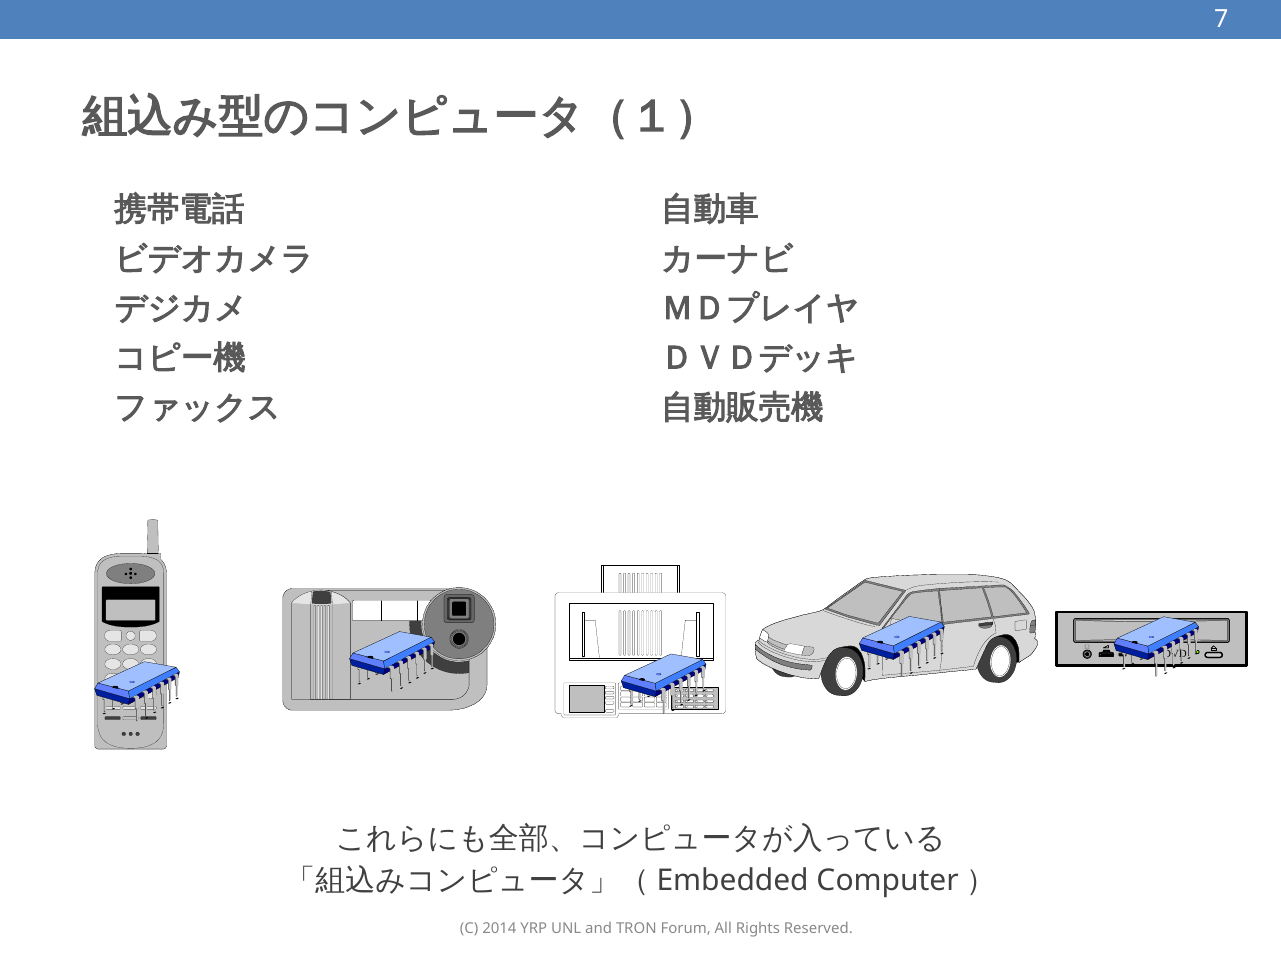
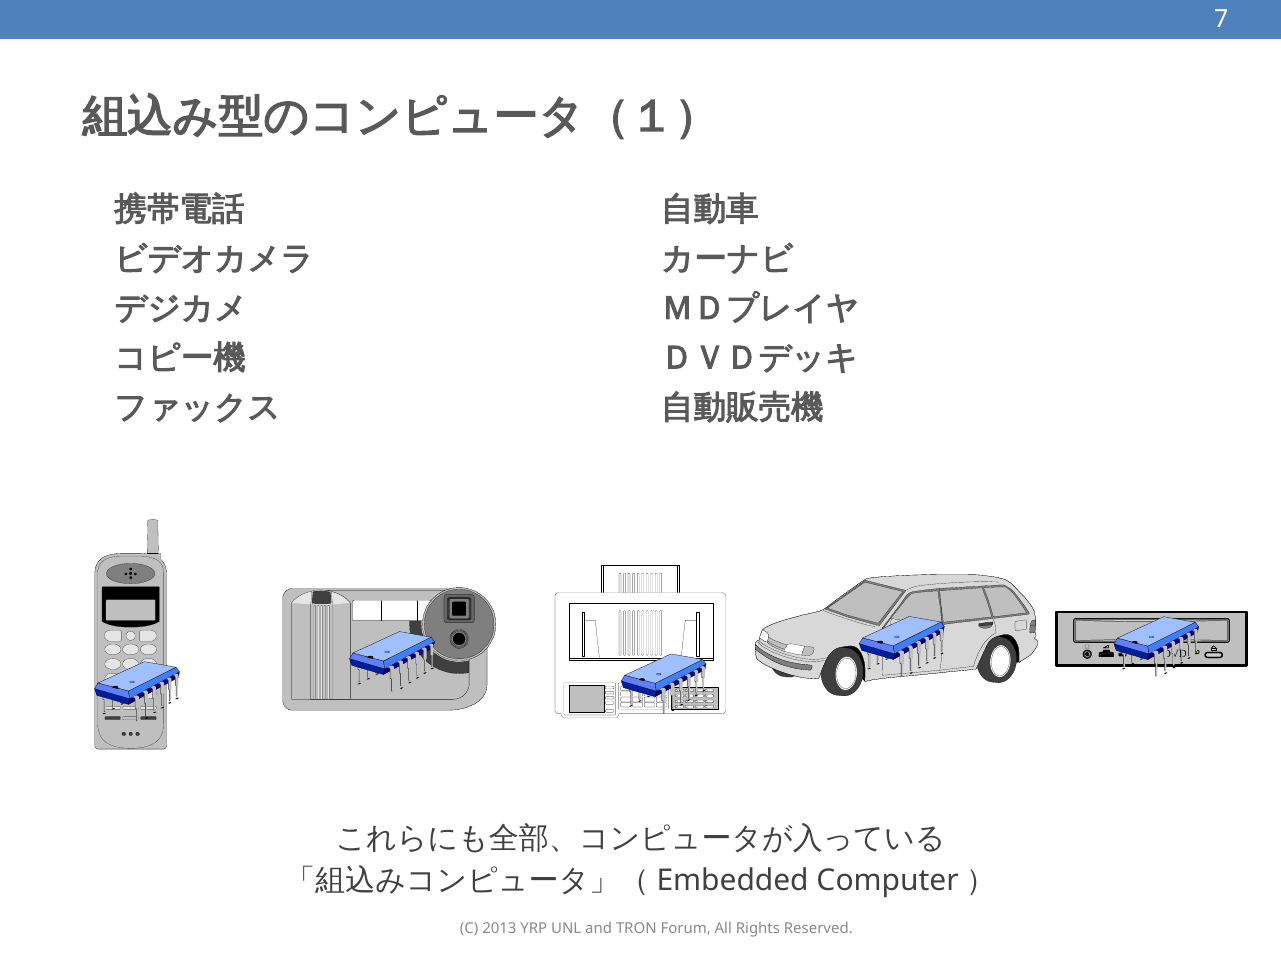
2014: 2014 -> 2013
